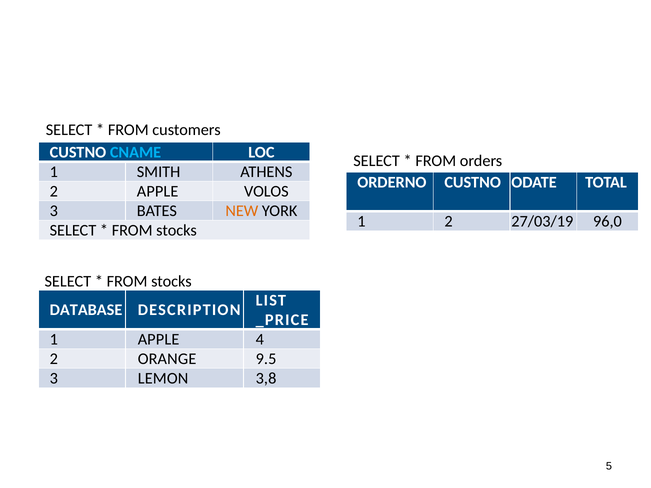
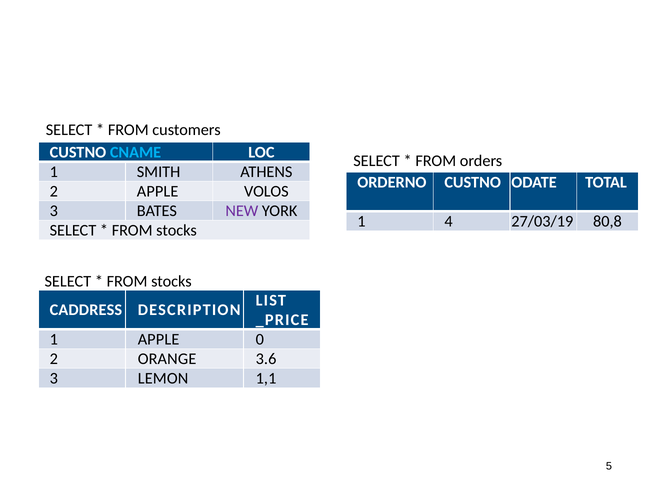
NEW colour: orange -> purple
1 2: 2 -> 4
96,0: 96,0 -> 80,8
DATABASE: DATABASE -> CADDRESS
4: 4 -> 0
9.5: 9.5 -> 3.6
3,8: 3,8 -> 1,1
